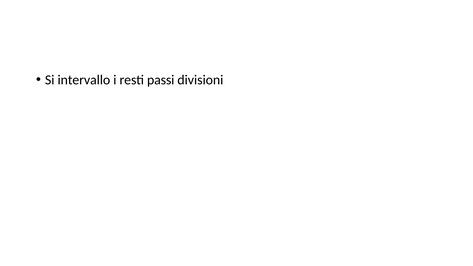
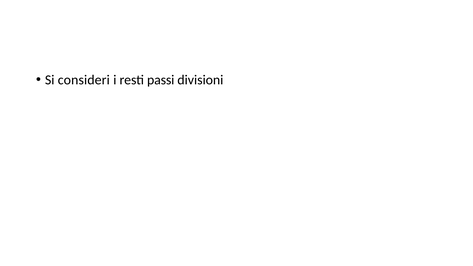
intervallo: intervallo -> consideri
